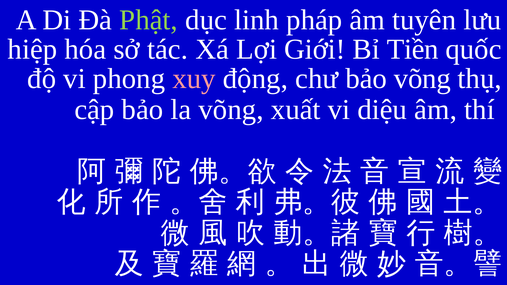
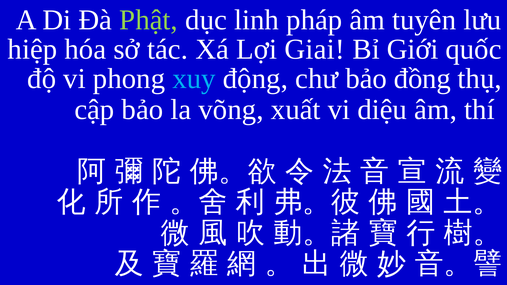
Giới: Giới -> Giai
Tiền: Tiền -> Giới
xuy colour: pink -> light blue
bảo võng: võng -> đồng
